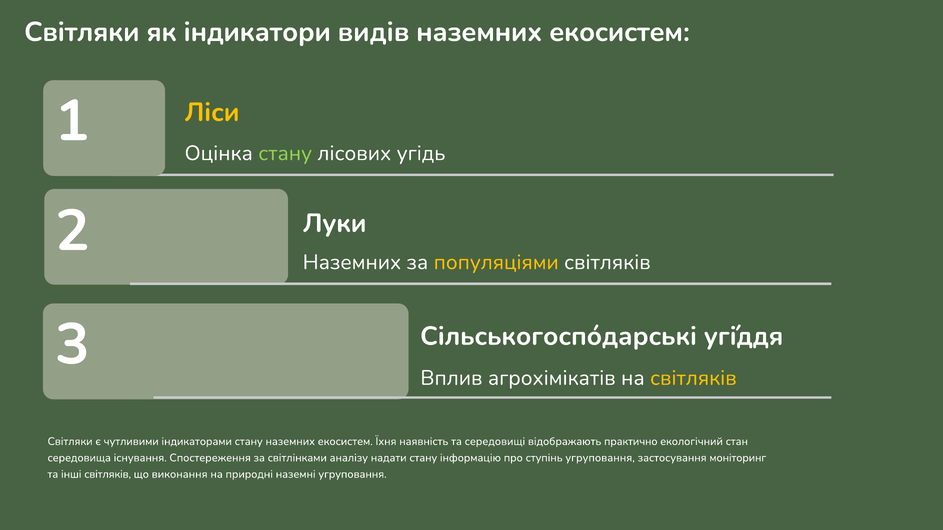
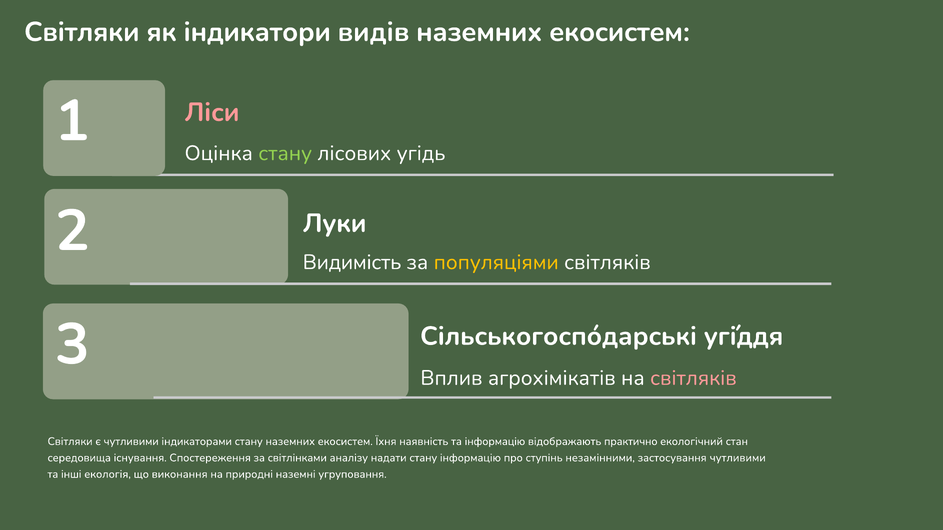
Ліси colour: yellow -> pink
Наземних at (352, 262): Наземних -> Видимість
світляків at (693, 378) colour: yellow -> pink
та середовищі: середовищі -> інформацію
ступінь угруповання: угруповання -> незамінними
застосування моніторинг: моніторинг -> чутливими
інші світляків: світляків -> екологія
